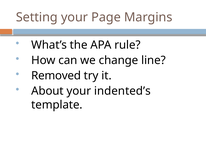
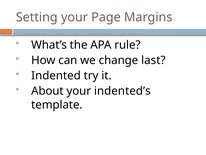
line: line -> last
Removed: Removed -> Indented
